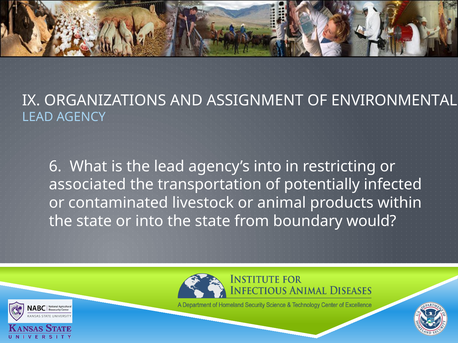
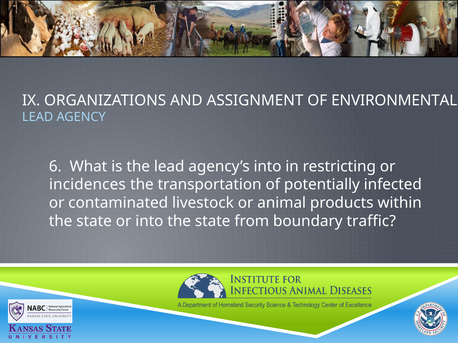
associated: associated -> incidences
would: would -> traffic
